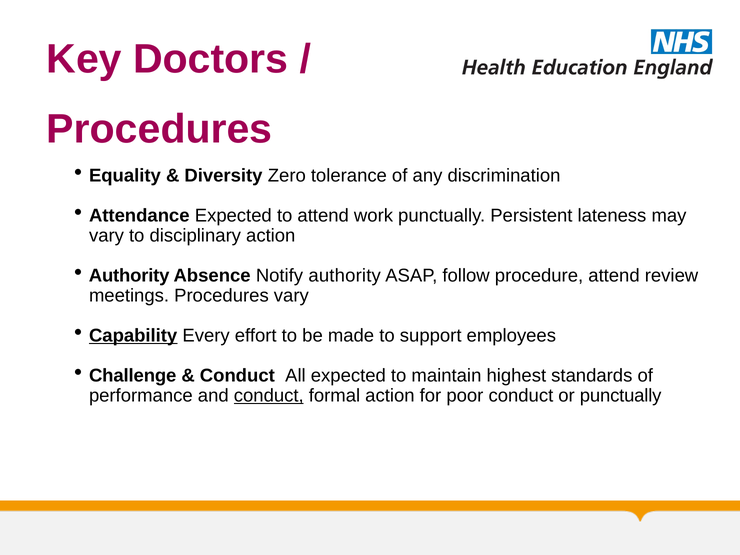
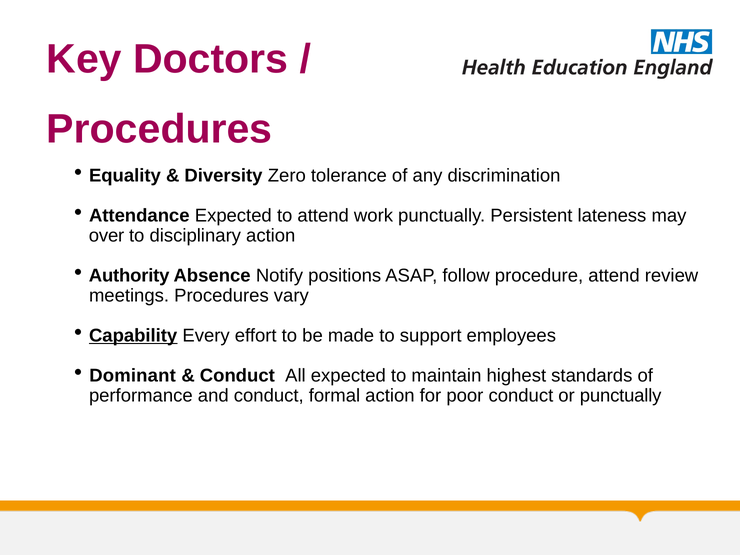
vary at (106, 236): vary -> over
Notify authority: authority -> positions
Challenge: Challenge -> Dominant
conduct at (269, 396) underline: present -> none
